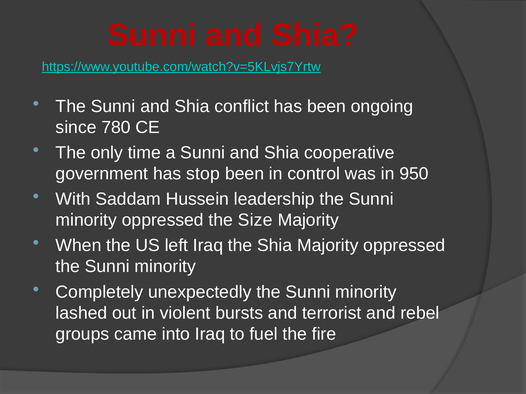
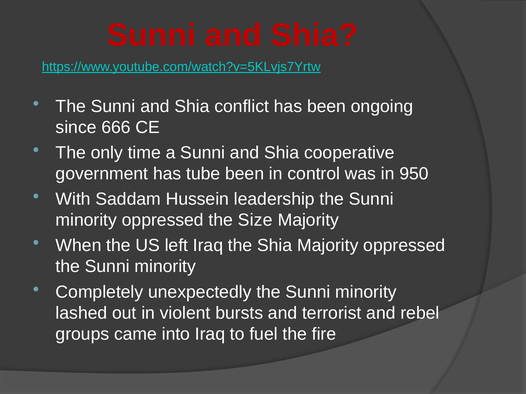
780: 780 -> 666
stop: stop -> tube
